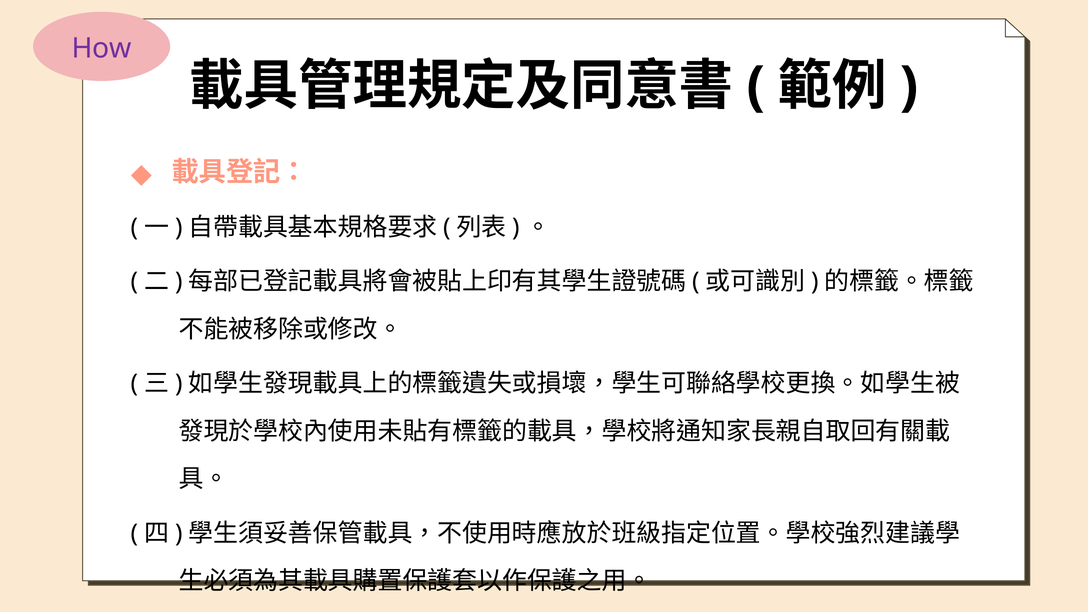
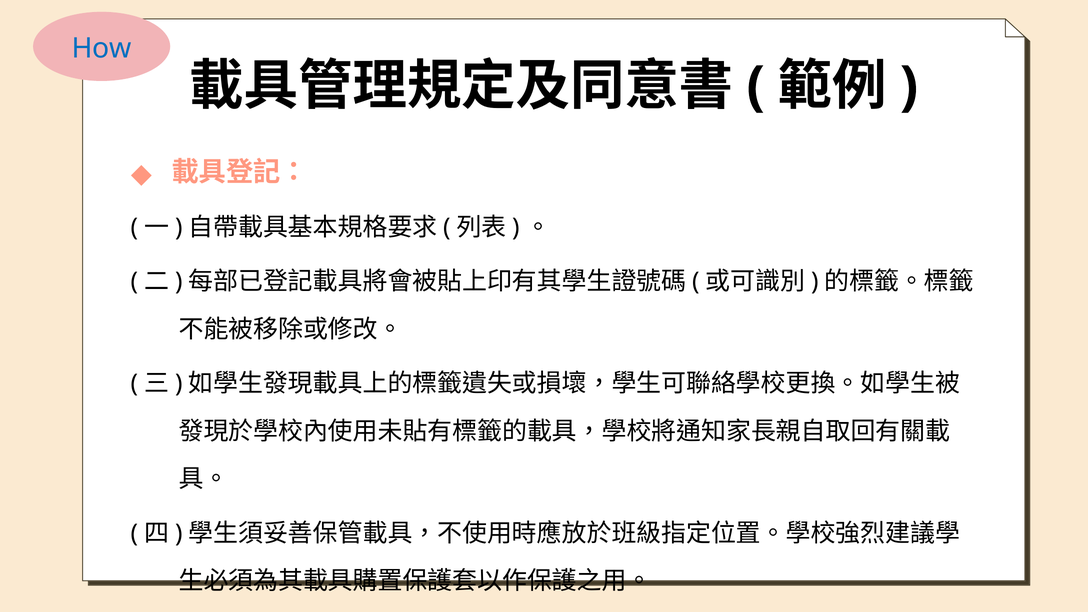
How colour: purple -> blue
